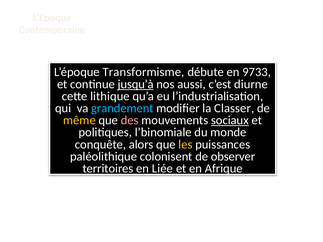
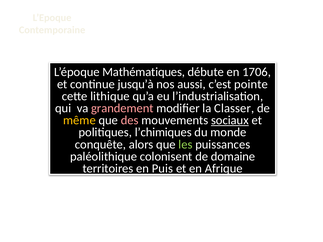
Transformisme: Transformisme -> Mathématiques
9733: 9733 -> 1706
jusqu’à underline: present -> none
diurne: diurne -> pointe
grandement colour: light blue -> pink
l’binomiale: l’binomiale -> l’chimiques
les colour: yellow -> light green
observer: observer -> domaine
Liée: Liée -> Puis
